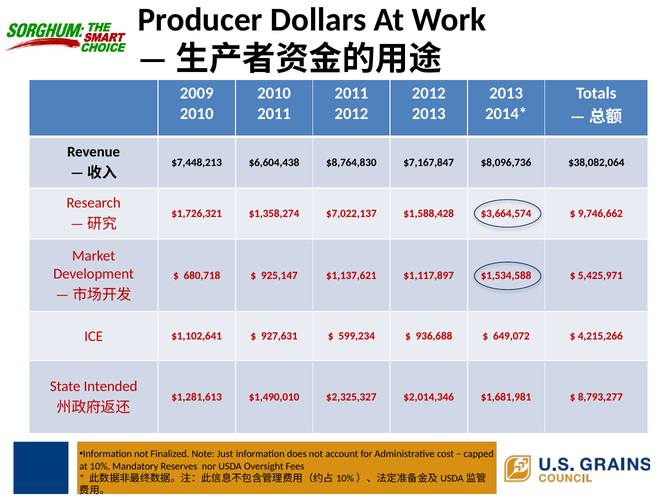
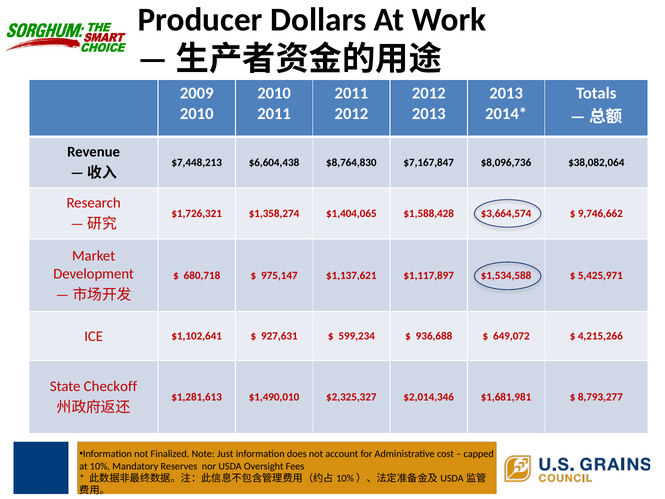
$7,022,137: $7,022,137 -> $1,404,065
925,147: 925,147 -> 975,147
Intended: Intended -> Checkoff
